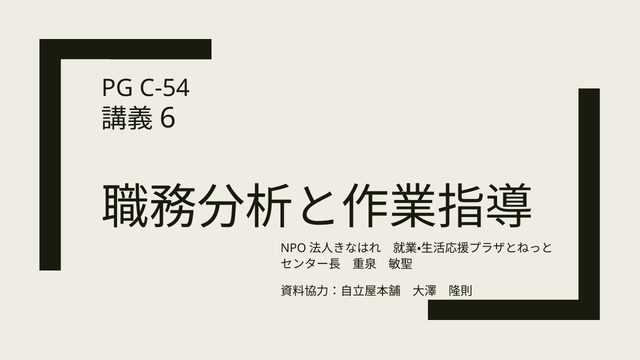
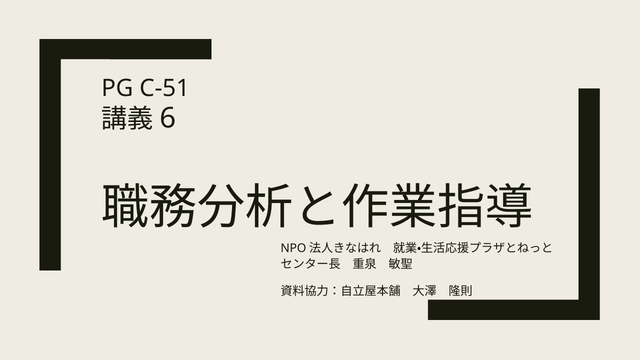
C-54: C-54 -> C-51
